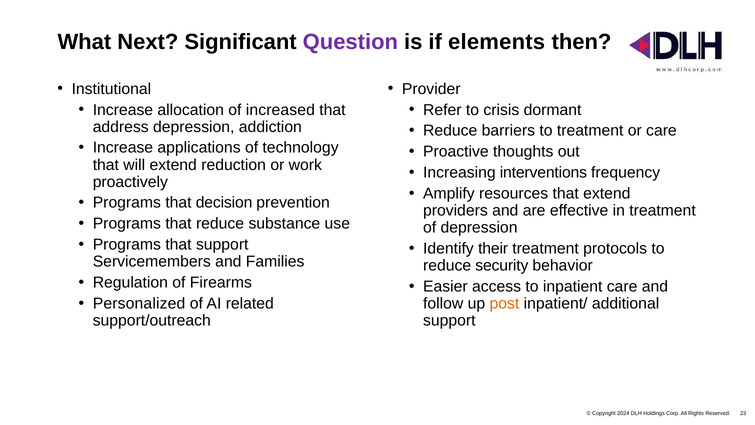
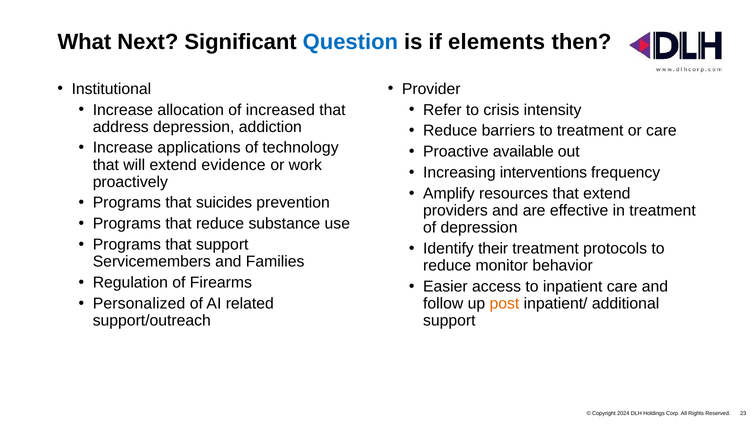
Question colour: purple -> blue
dormant: dormant -> intensity
thoughts: thoughts -> available
reduction: reduction -> evidence
decision: decision -> suicides
security: security -> monitor
